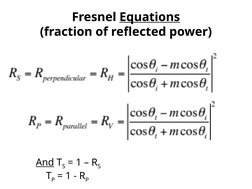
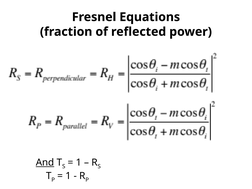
Equations underline: present -> none
